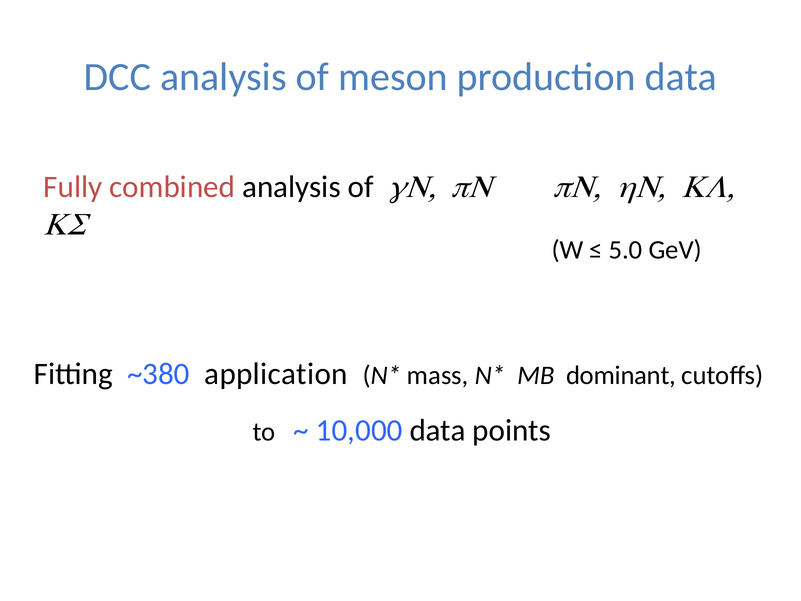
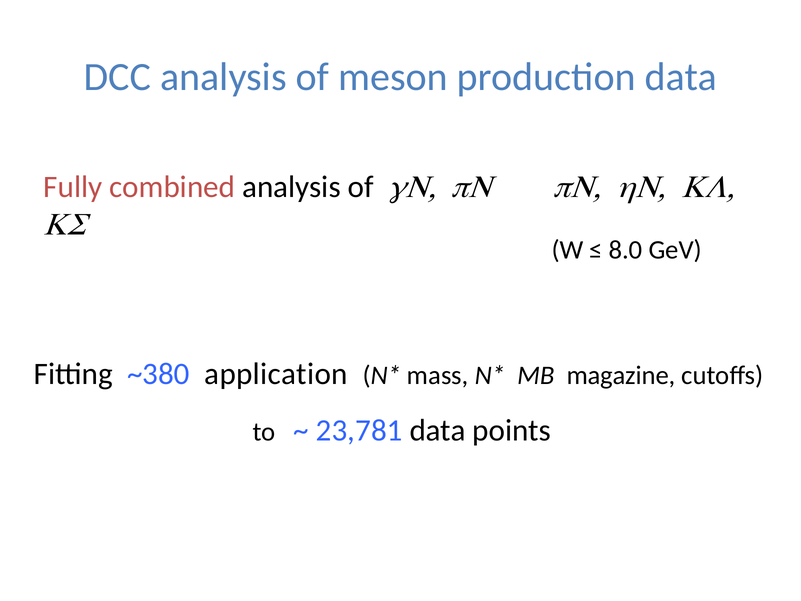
5.0: 5.0 -> 8.0
dominant: dominant -> magazine
10,000: 10,000 -> 23,781
